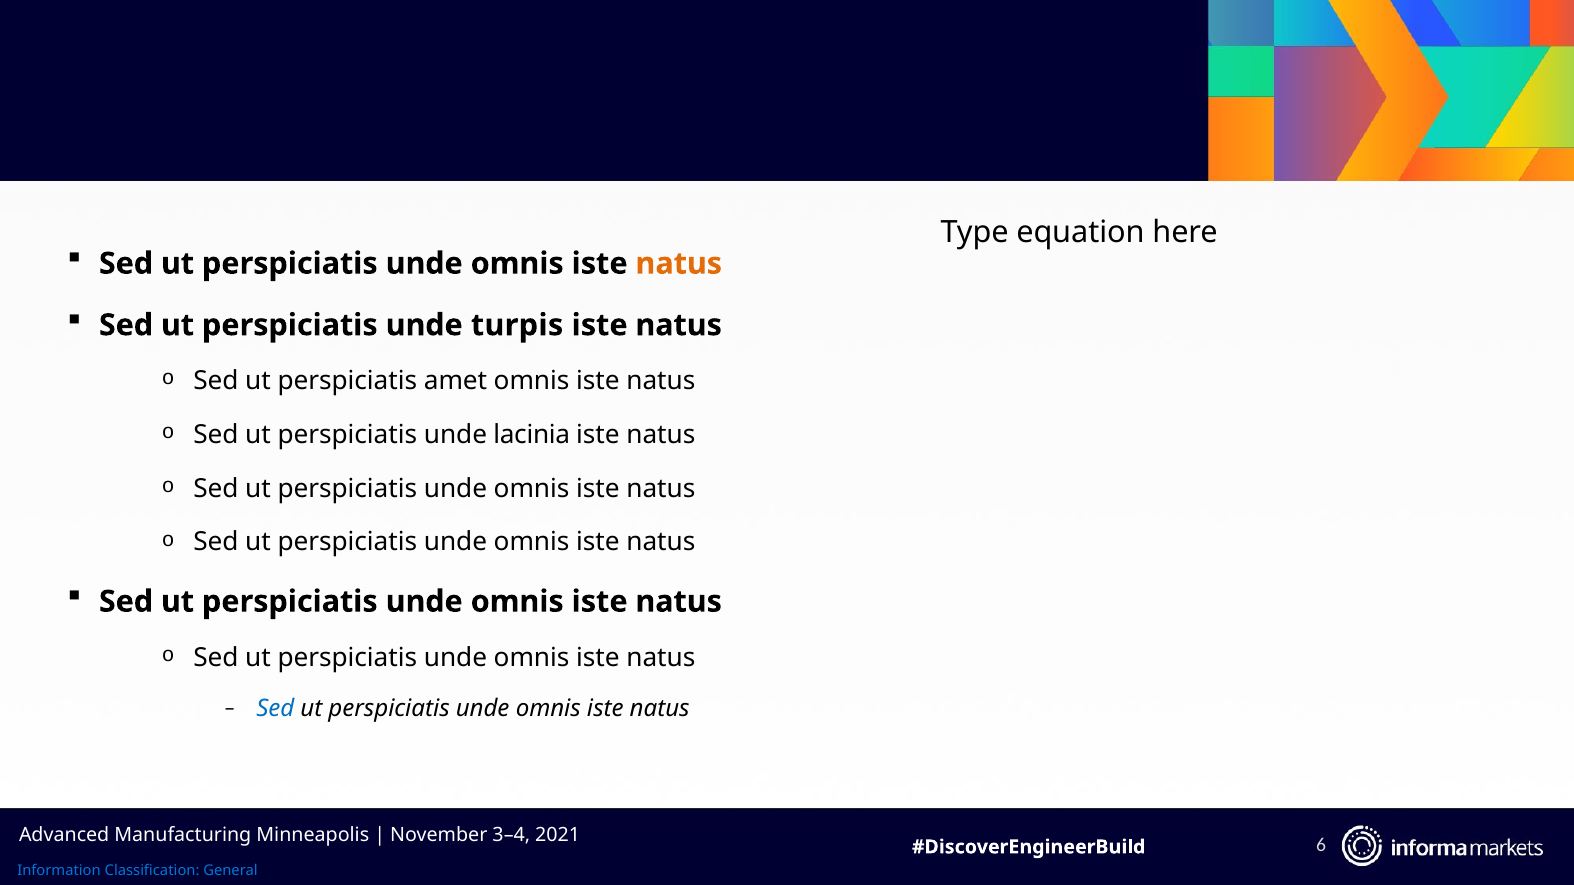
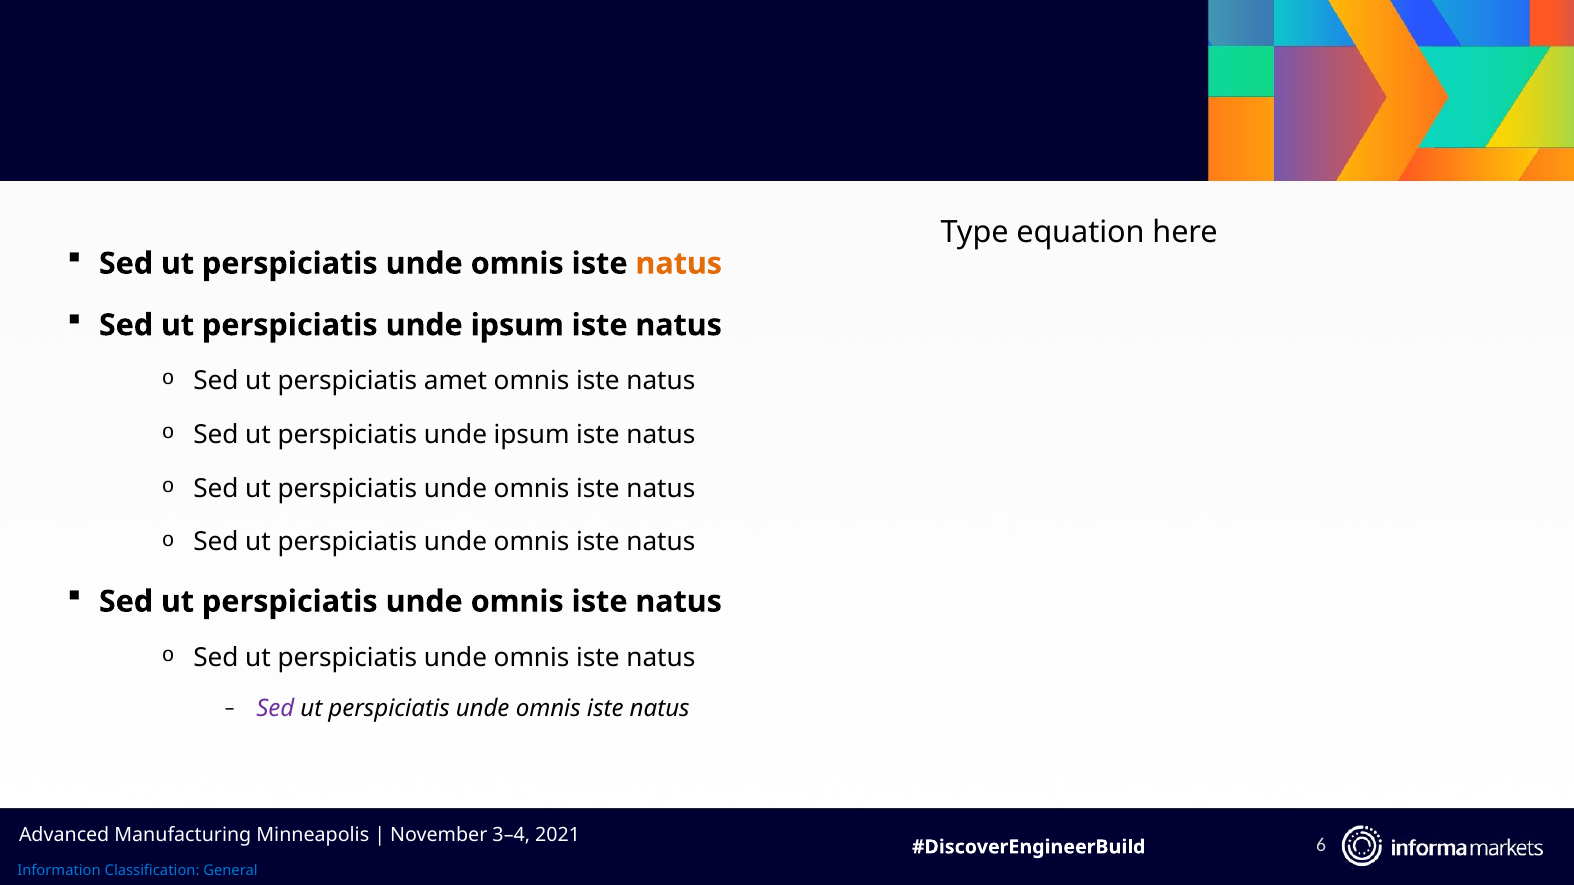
turpis at (517, 325): turpis -> ipsum
lacinia at (532, 435): lacinia -> ipsum
Sed at (275, 709) colour: blue -> purple
